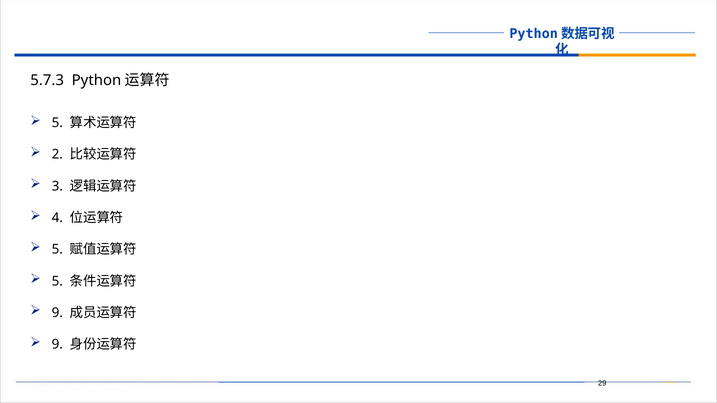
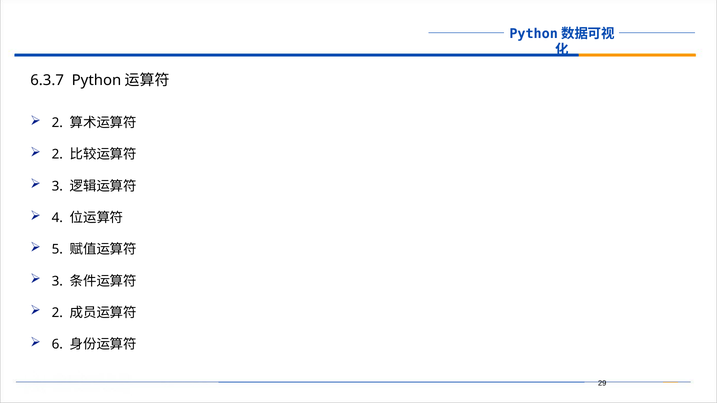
5.7.3: 5.7.3 -> 6.3.7
5 at (57, 123): 5 -> 2
5 at (57, 281): 5 -> 3
9 at (57, 313): 9 -> 2
9 at (57, 345): 9 -> 6
